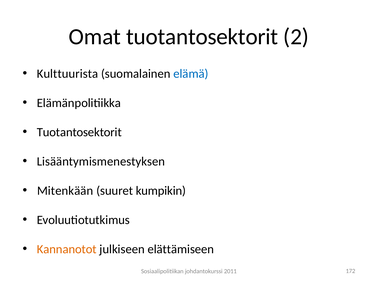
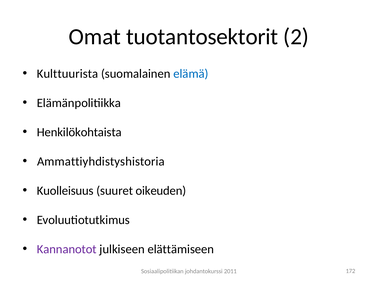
Tuotantosektorit at (79, 132): Tuotantosektorit -> Henkilökohtaista
Lisääntymismenestyksen: Lisääntymismenestyksen -> Ammattiyhdistyshistoria
Mitenkään: Mitenkään -> Kuolleisuus
kumpikin: kumpikin -> oikeuden
Kannanotot colour: orange -> purple
